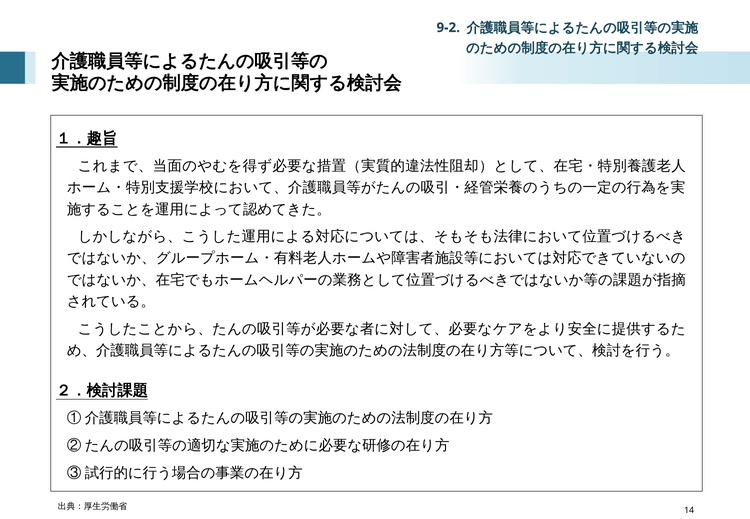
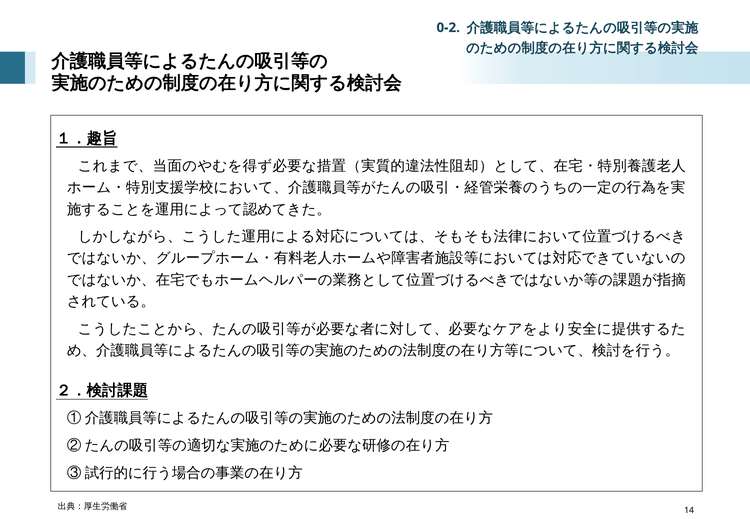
9-2: 9-2 -> 0-2
